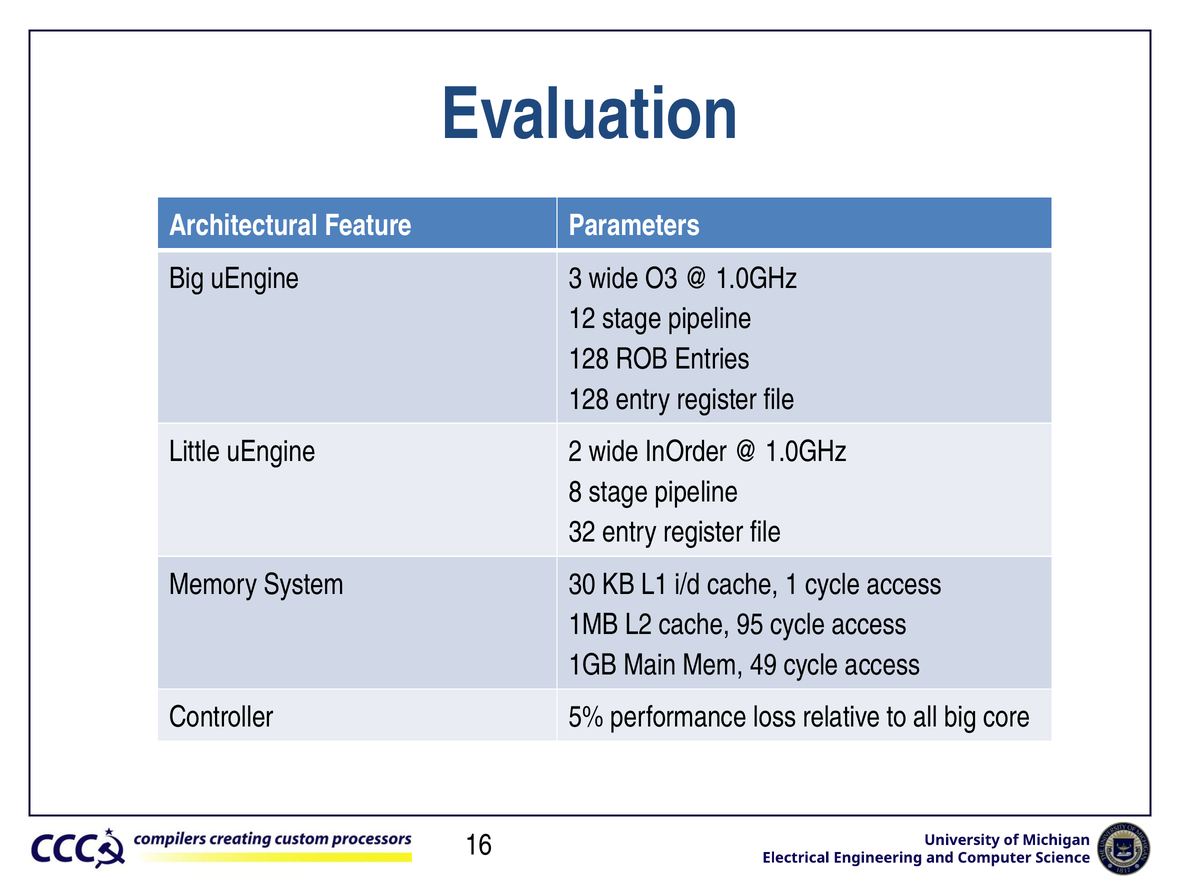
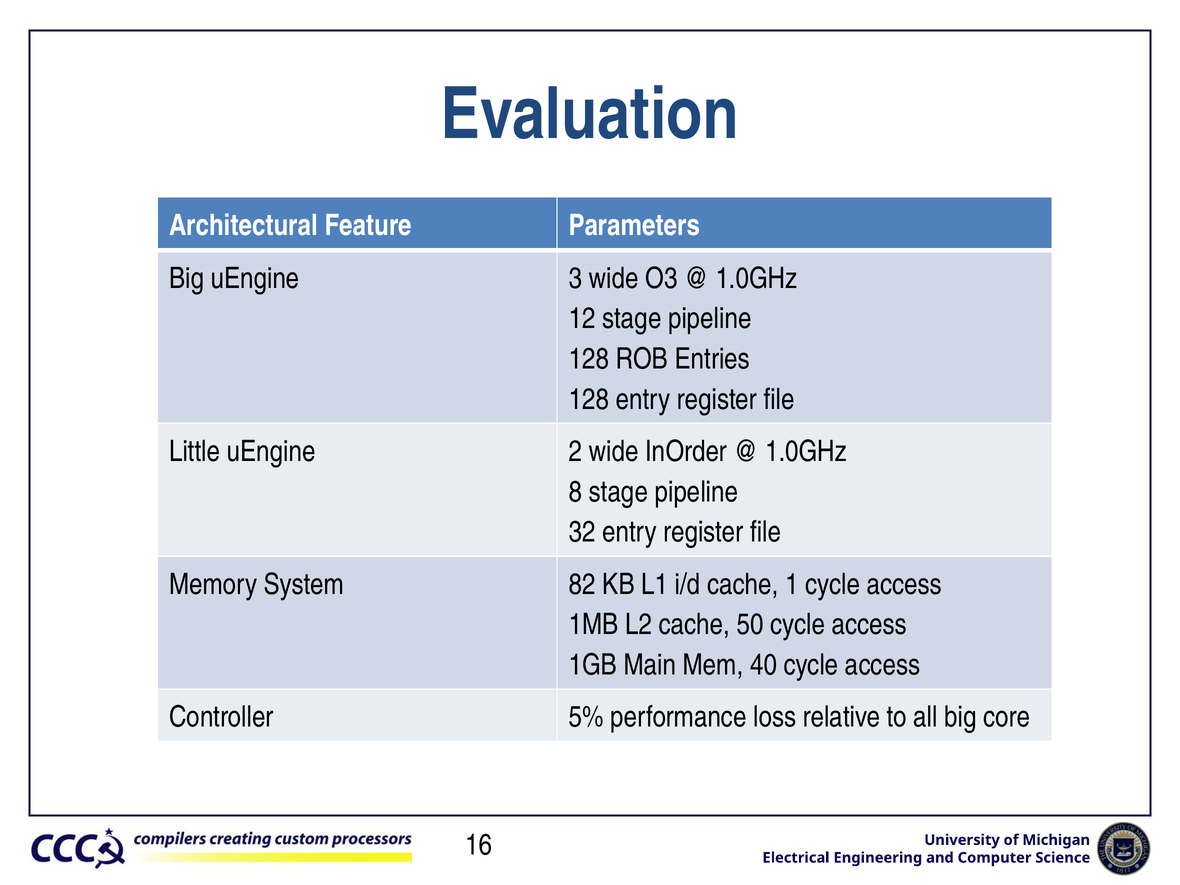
30: 30 -> 82
95: 95 -> 50
49: 49 -> 40
